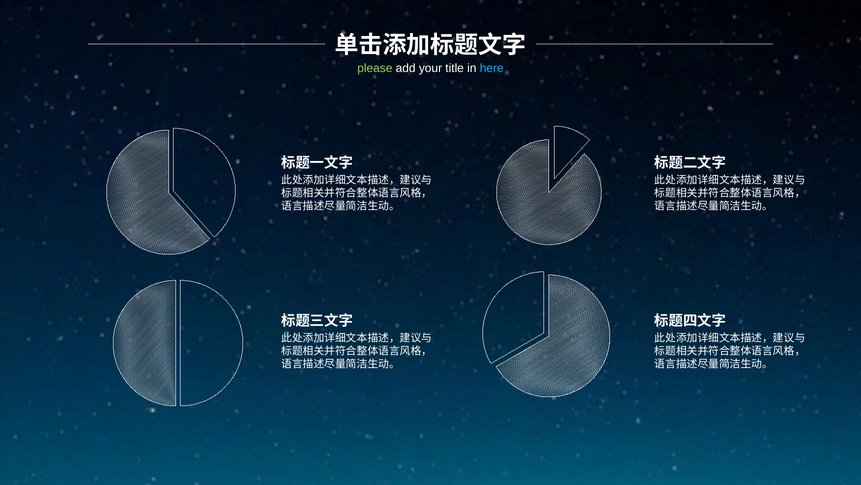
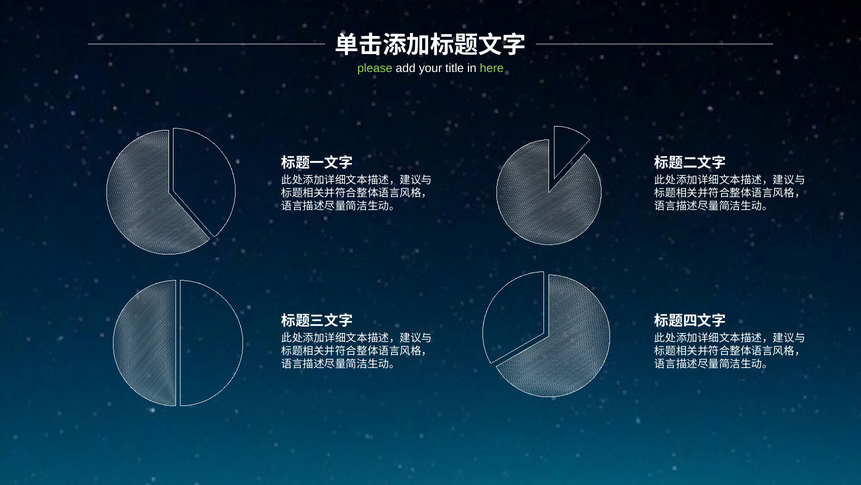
here colour: light blue -> light green
